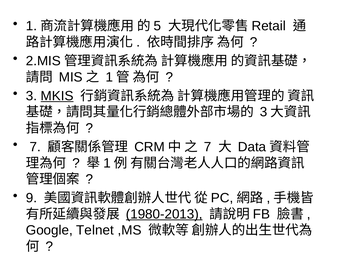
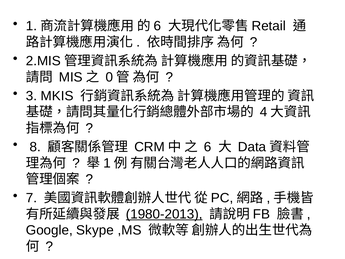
5 at (157, 26): 5 -> 6
1 at (109, 77): 1 -> 0
MKIS underline: present -> none
3 at (264, 112): 3 -> 4
7 at (35, 147): 7 -> 8
7 at (208, 147): 7 -> 6
9: 9 -> 7
Telnet: Telnet -> Skype
